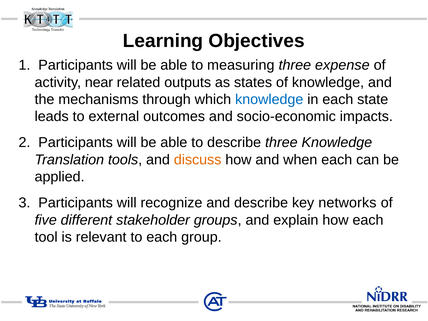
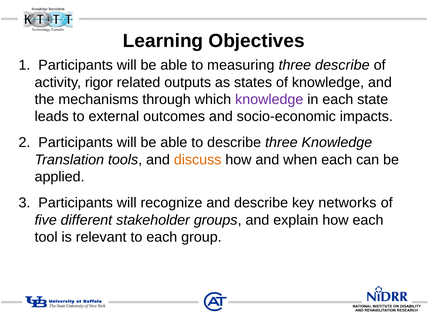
three expense: expense -> describe
near: near -> rigor
knowledge at (269, 99) colour: blue -> purple
